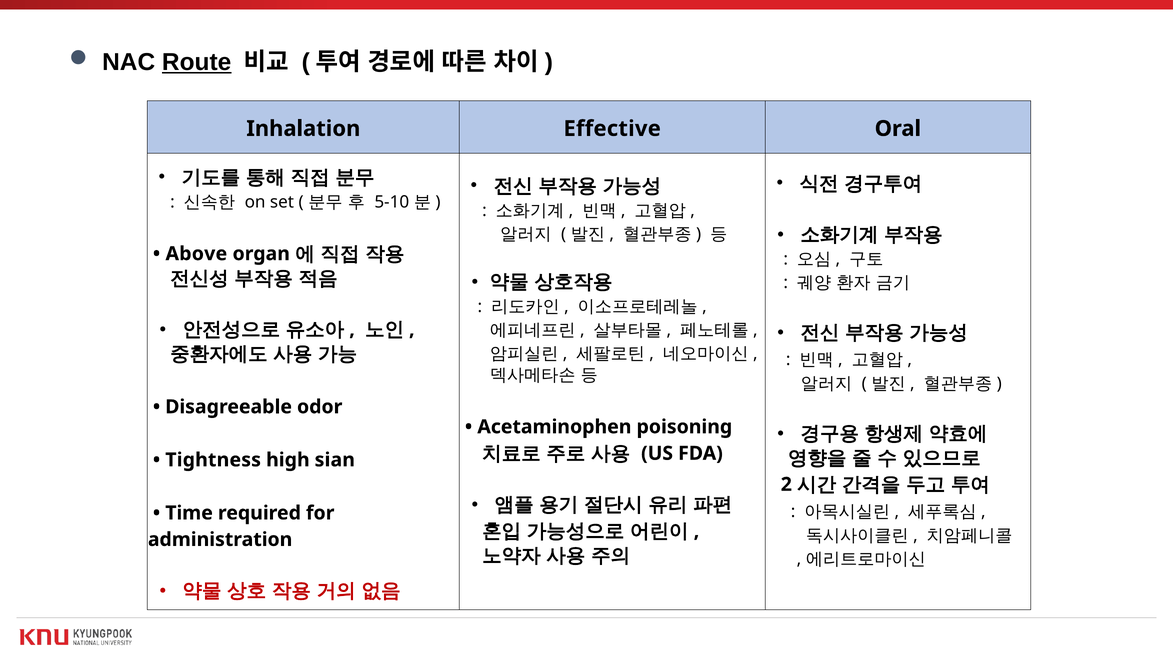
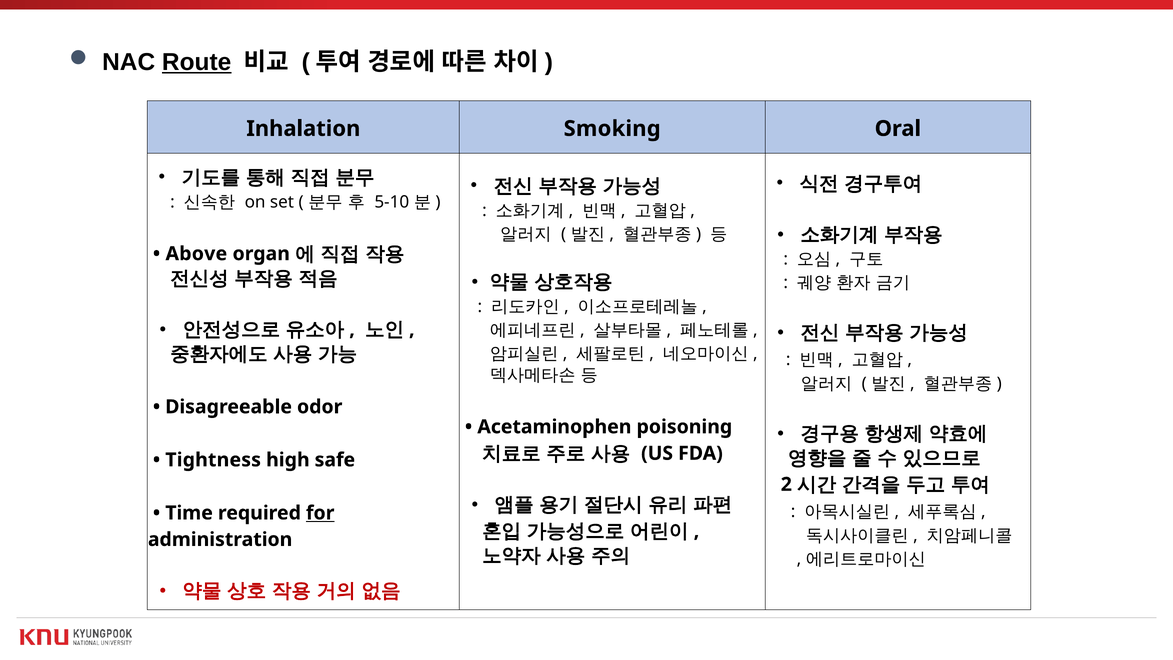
Effective: Effective -> Smoking
sian: sian -> safe
for underline: none -> present
